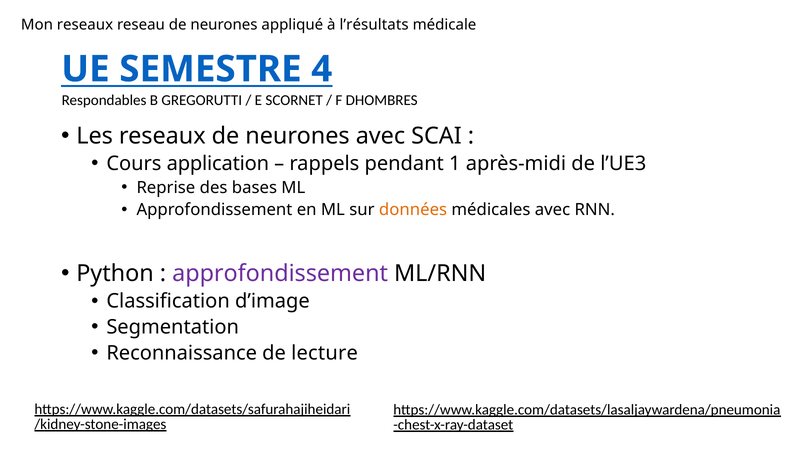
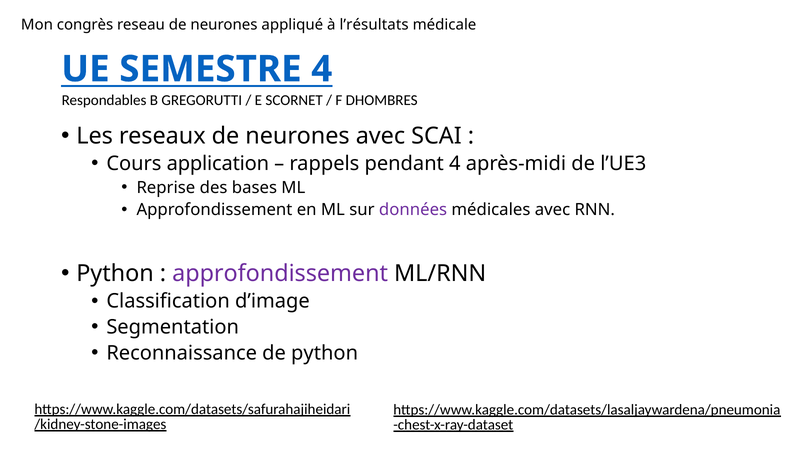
Mon reseaux: reseaux -> congrès
pendant 1: 1 -> 4
données colour: orange -> purple
de lecture: lecture -> python
